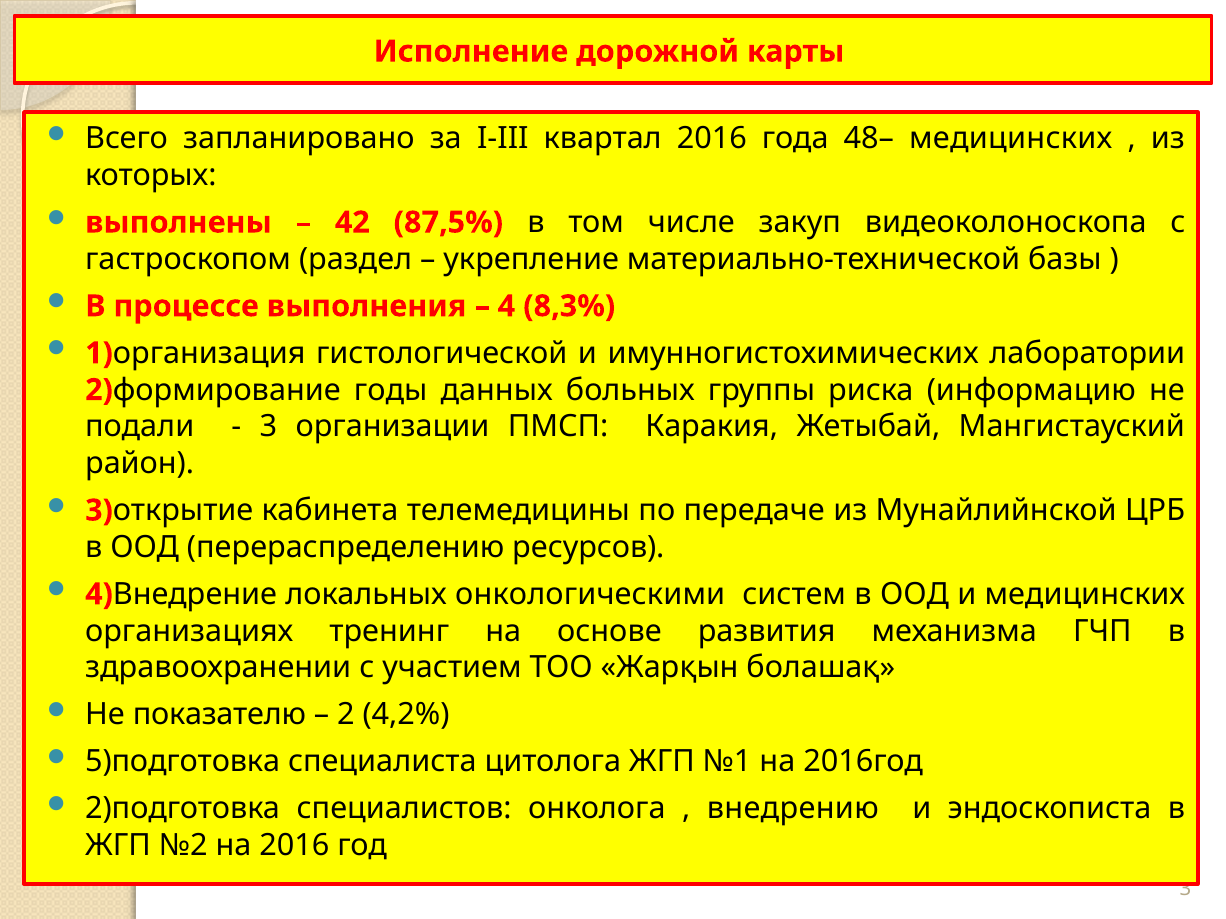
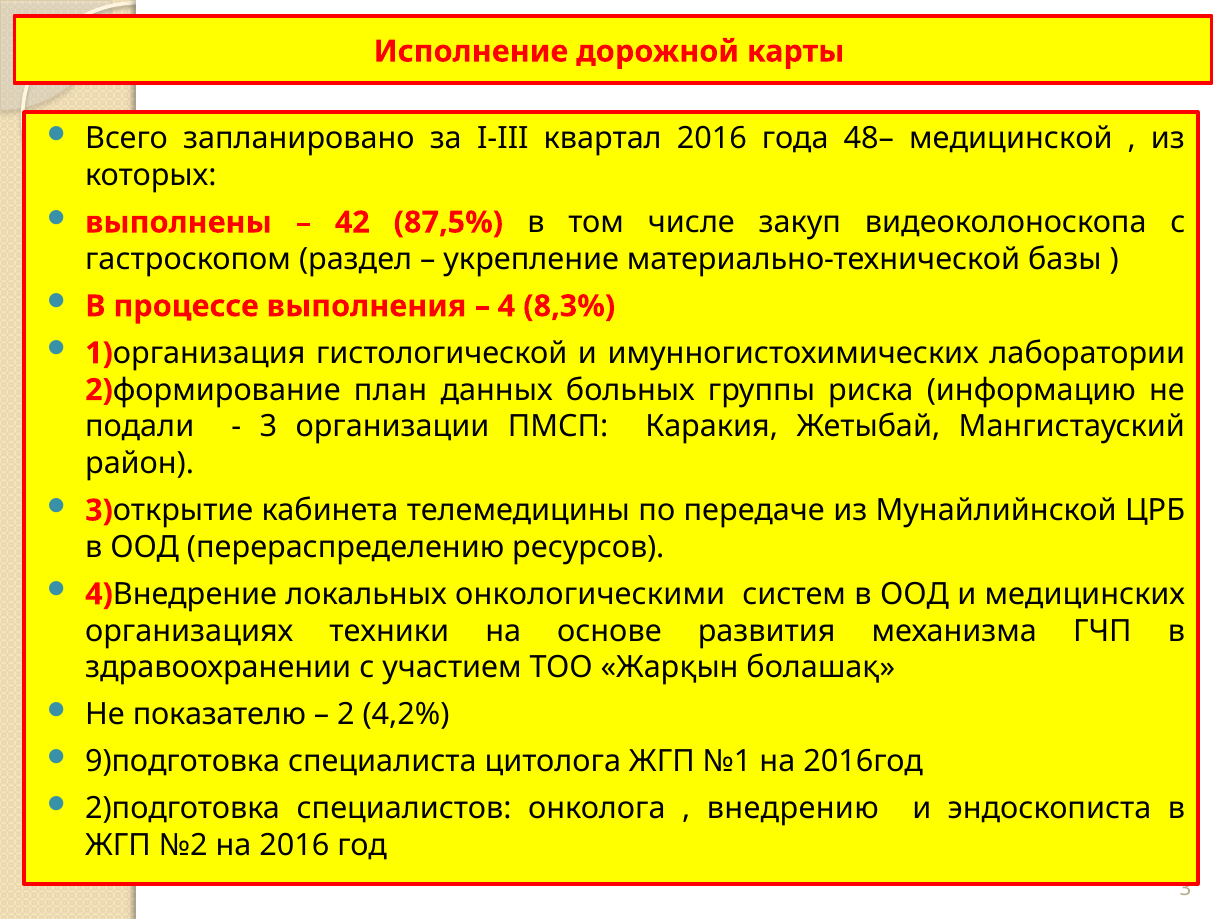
48– медицинских: медицинских -> медицинской
годы: годы -> план
тренинг: тренинг -> техники
5)подготовка: 5)подготовка -> 9)подготовка
